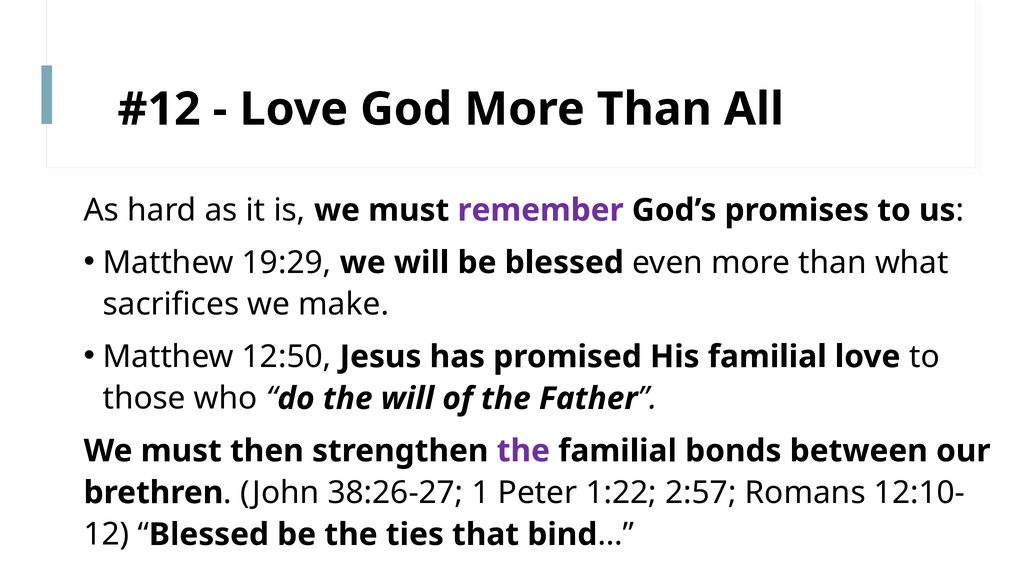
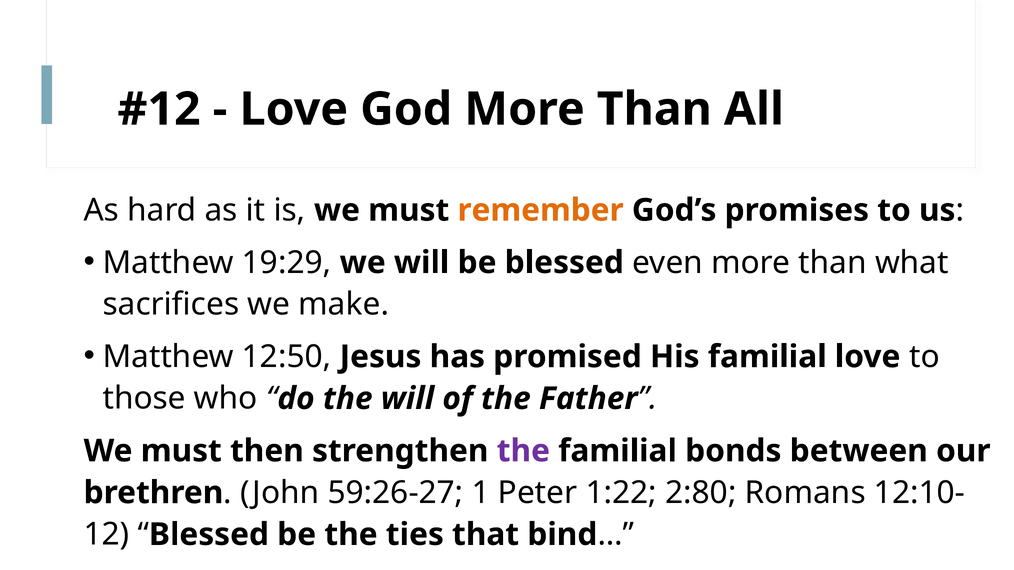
remember colour: purple -> orange
38:26-27: 38:26-27 -> 59:26-27
2:57: 2:57 -> 2:80
